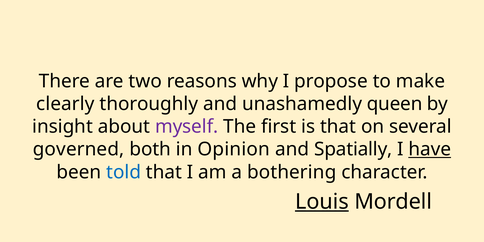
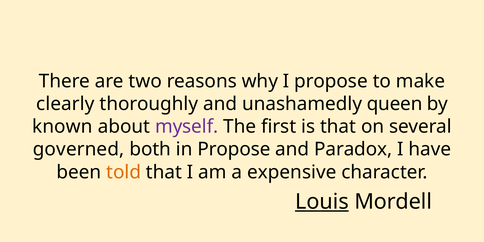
insight: insight -> known
in Opinion: Opinion -> Propose
Spatially: Spatially -> Paradox
have underline: present -> none
told colour: blue -> orange
bothering: bothering -> expensive
